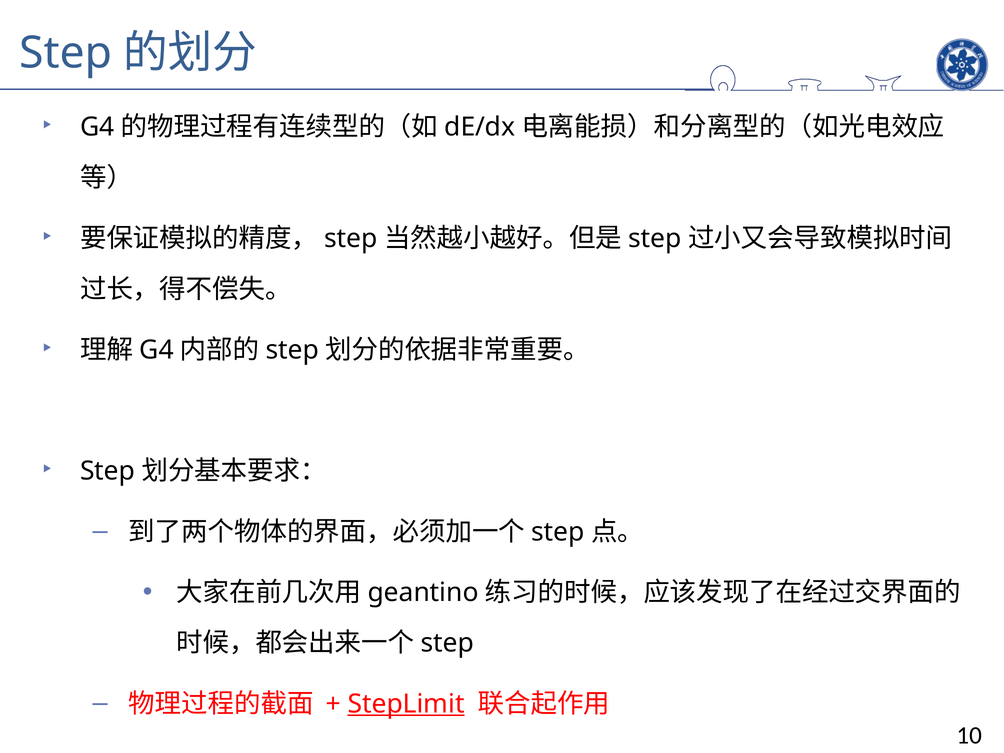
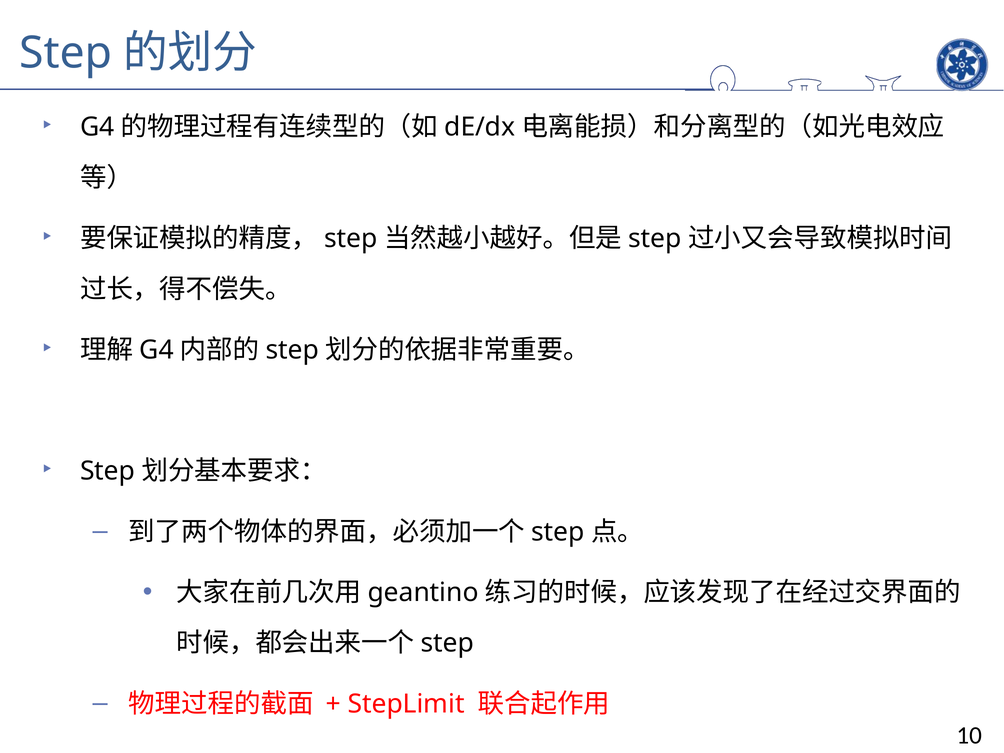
StepLimit underline: present -> none
